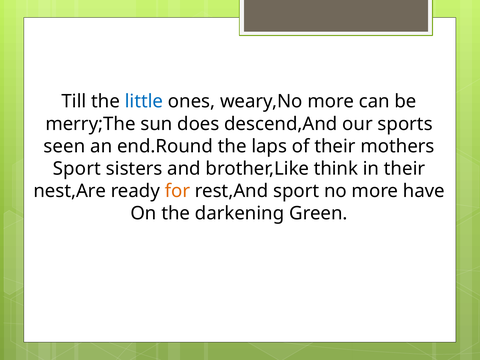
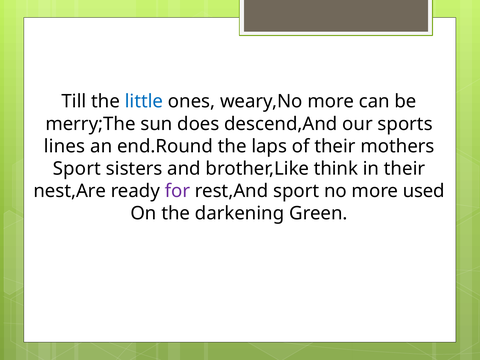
seen: seen -> lines
for colour: orange -> purple
have: have -> used
